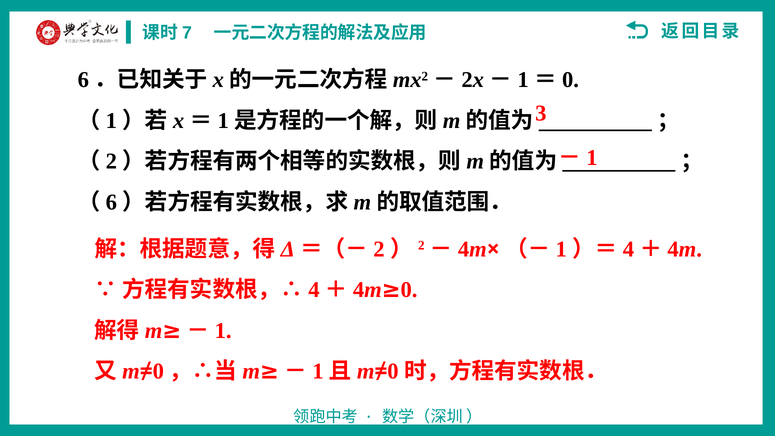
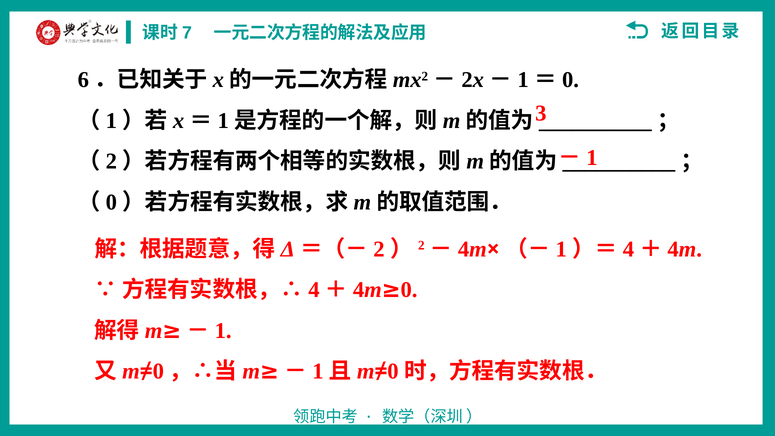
6 at (111, 202): 6 -> 0
